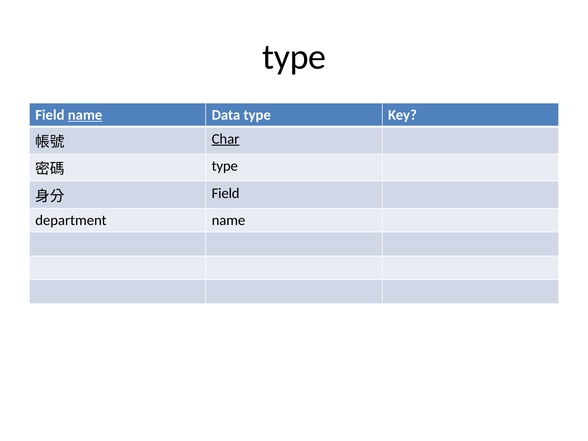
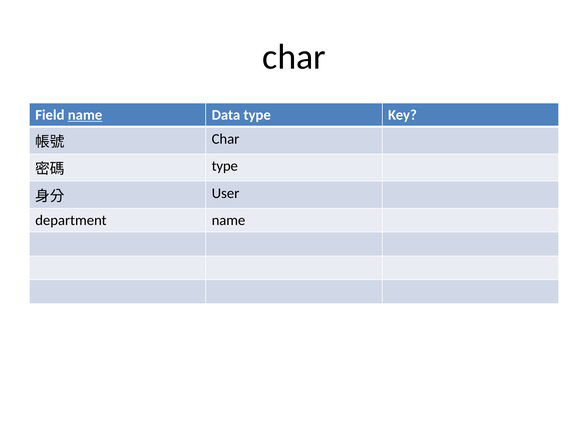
type at (294, 57): type -> char
Char at (226, 139) underline: present -> none
Field at (226, 193): Field -> User
